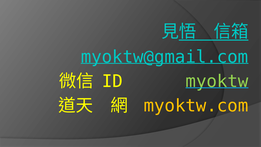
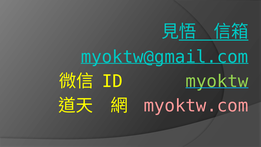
myoktw.com colour: yellow -> pink
